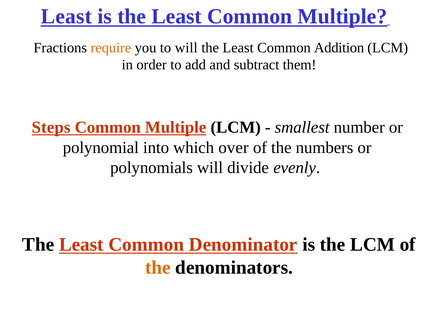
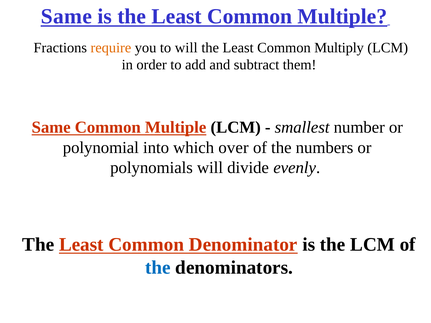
Least at (66, 17): Least -> Same
Addition: Addition -> Multiply
Steps at (51, 128): Steps -> Same
the at (158, 268) colour: orange -> blue
